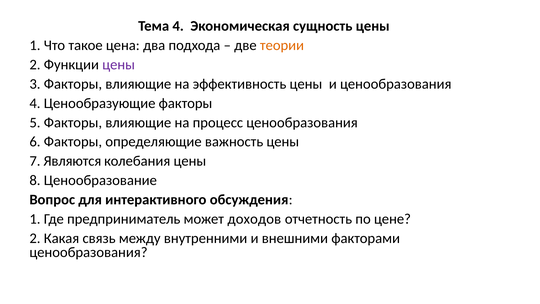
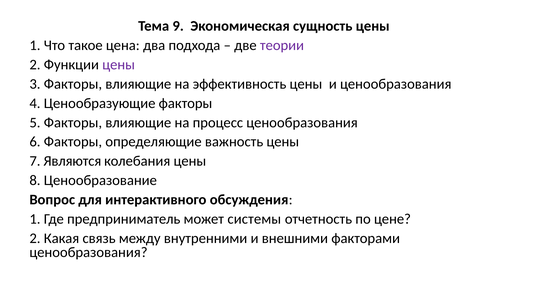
Тема 4: 4 -> 9
теории colour: orange -> purple
доходов: доходов -> системы
